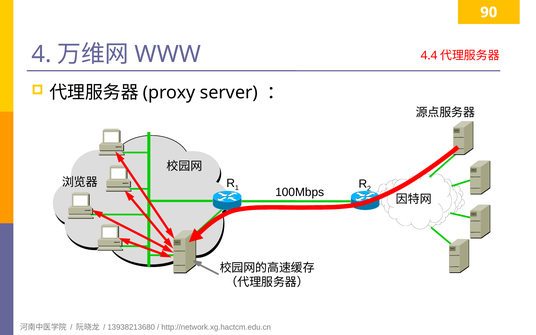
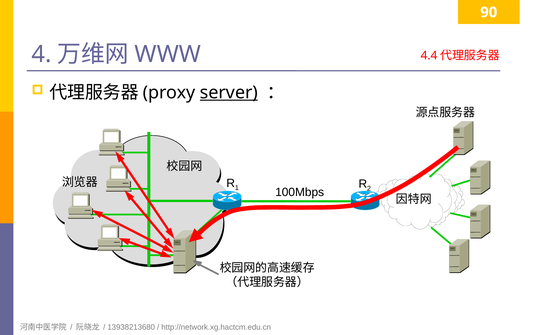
server underline: none -> present
